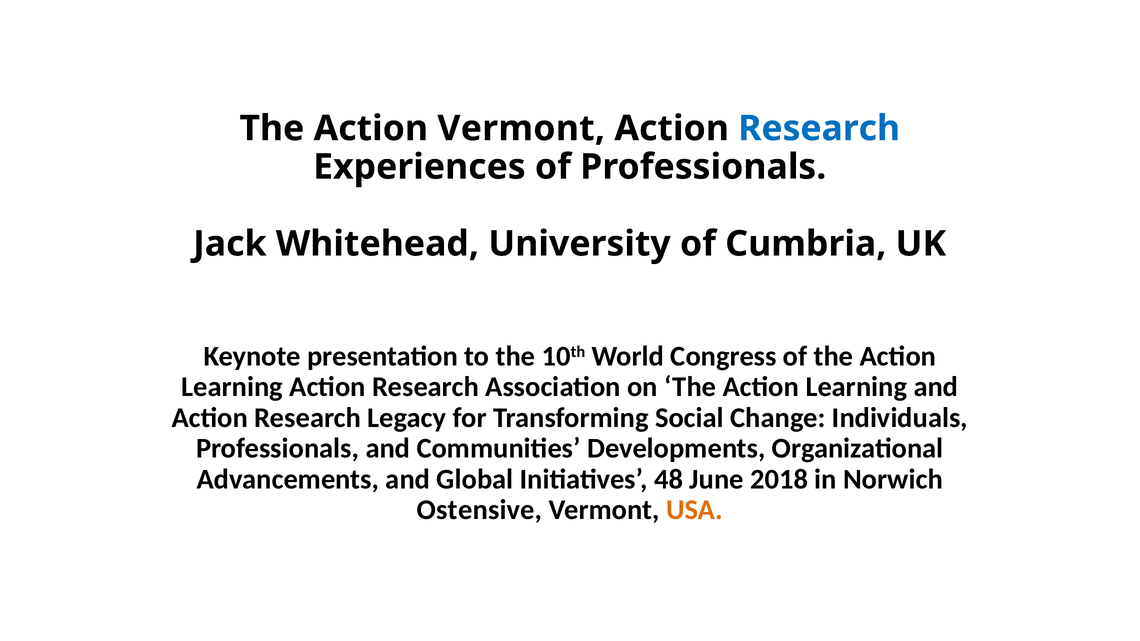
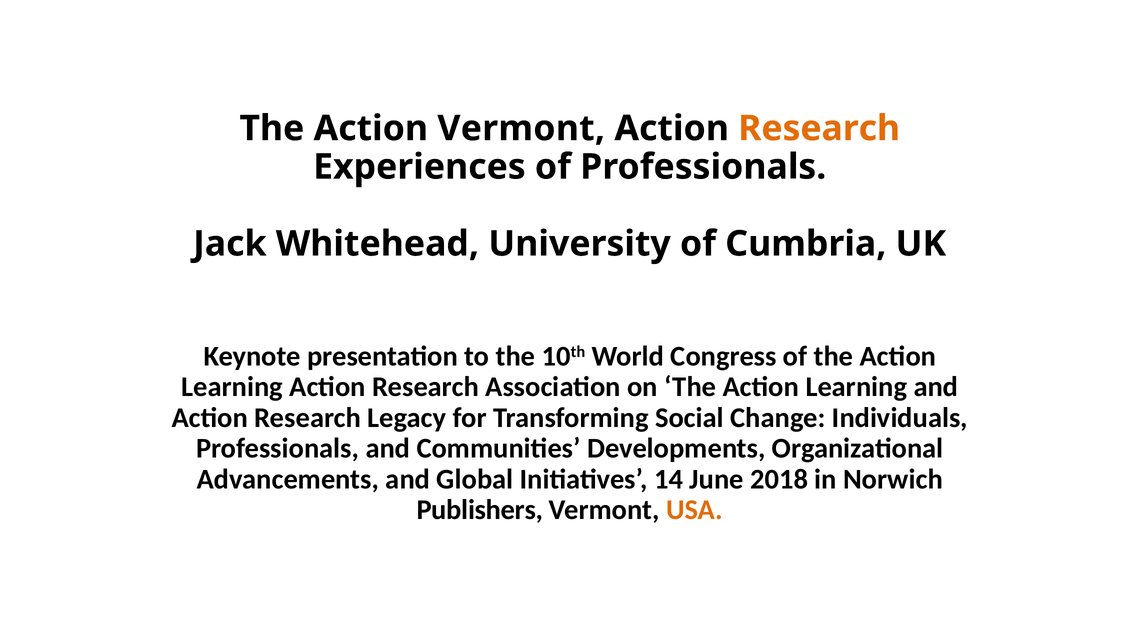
Research at (819, 128) colour: blue -> orange
48: 48 -> 14
Ostensive: Ostensive -> Publishers
